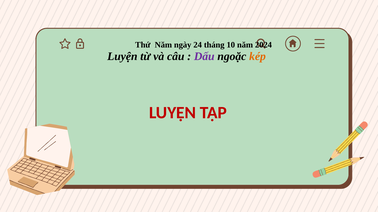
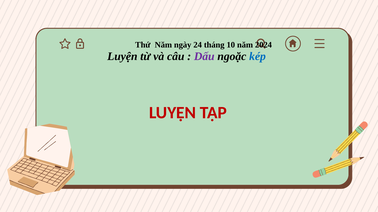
kép colour: orange -> blue
